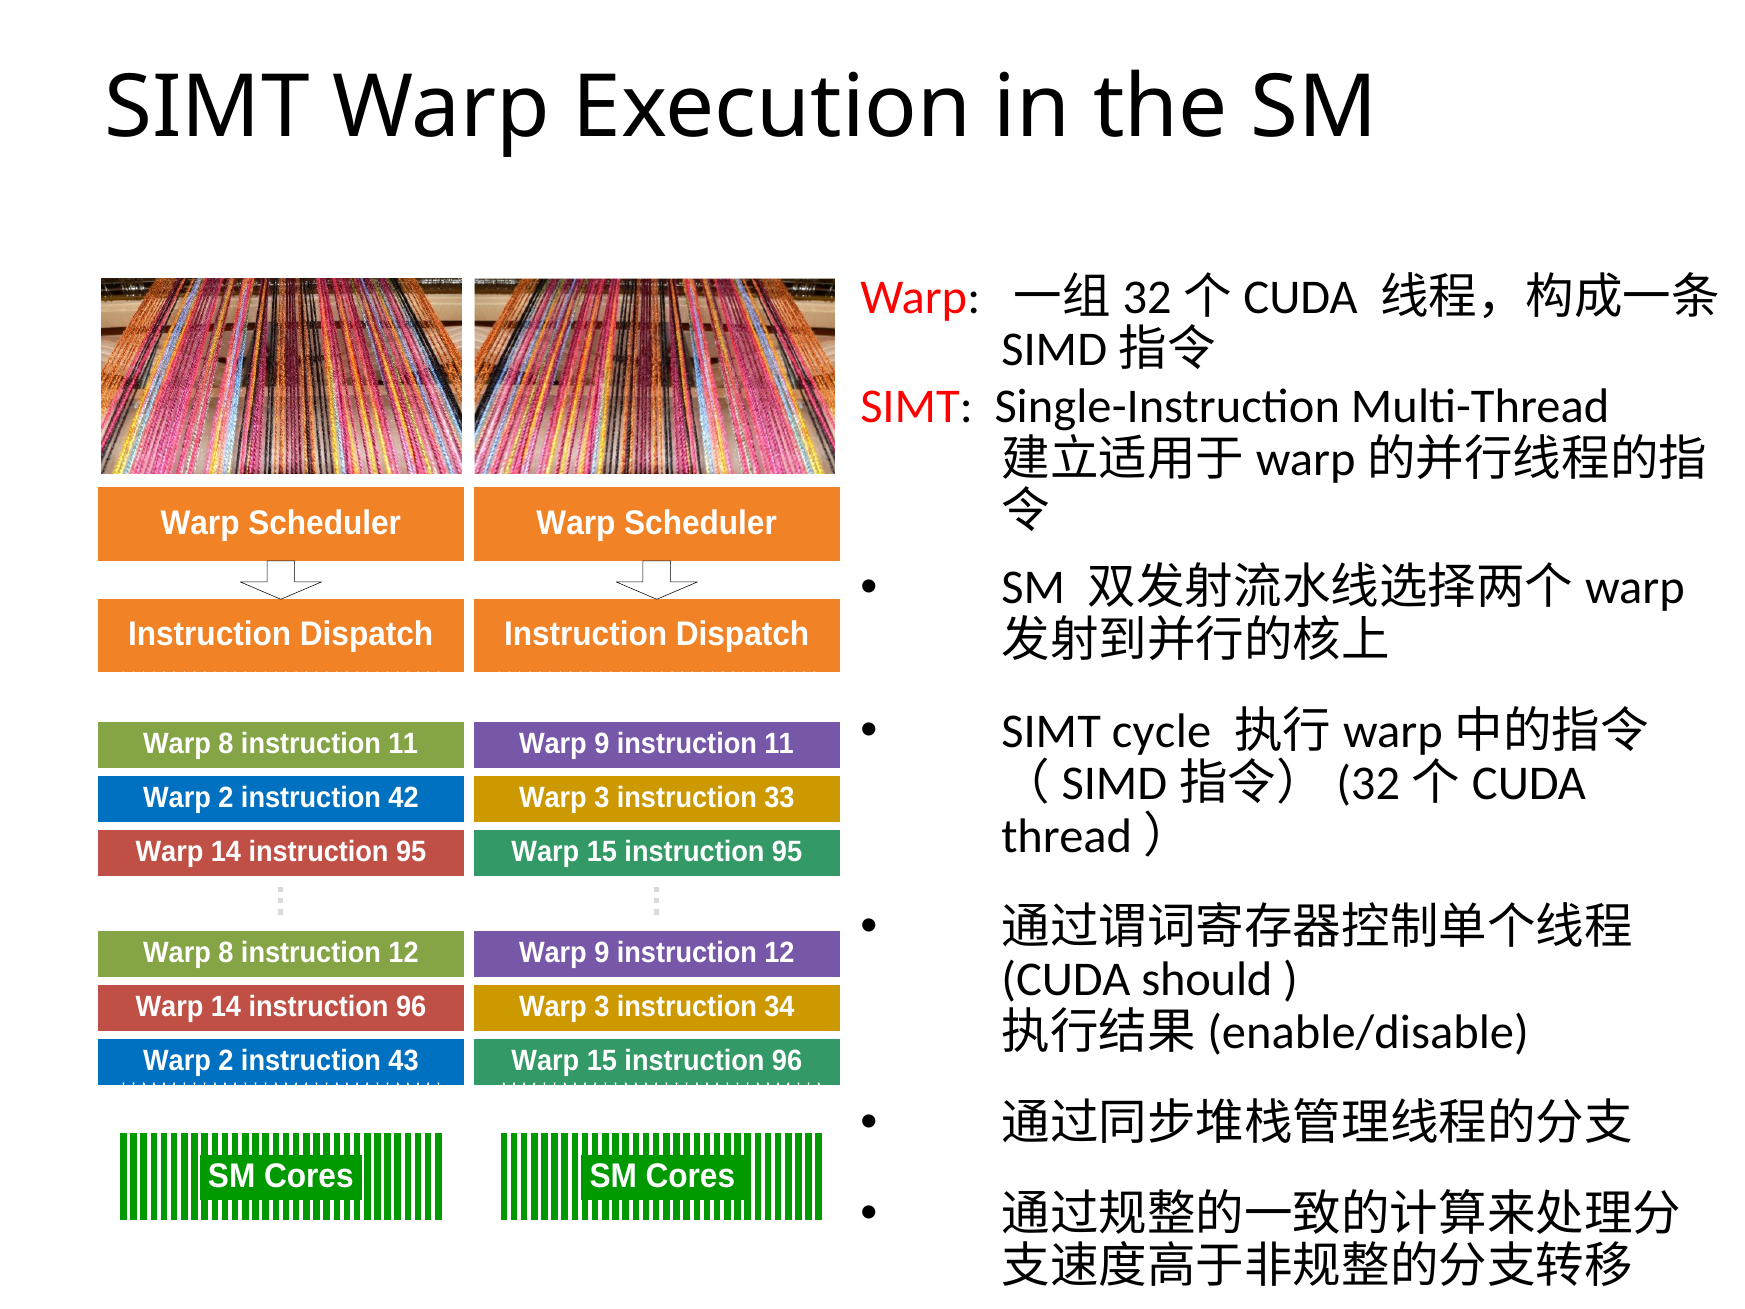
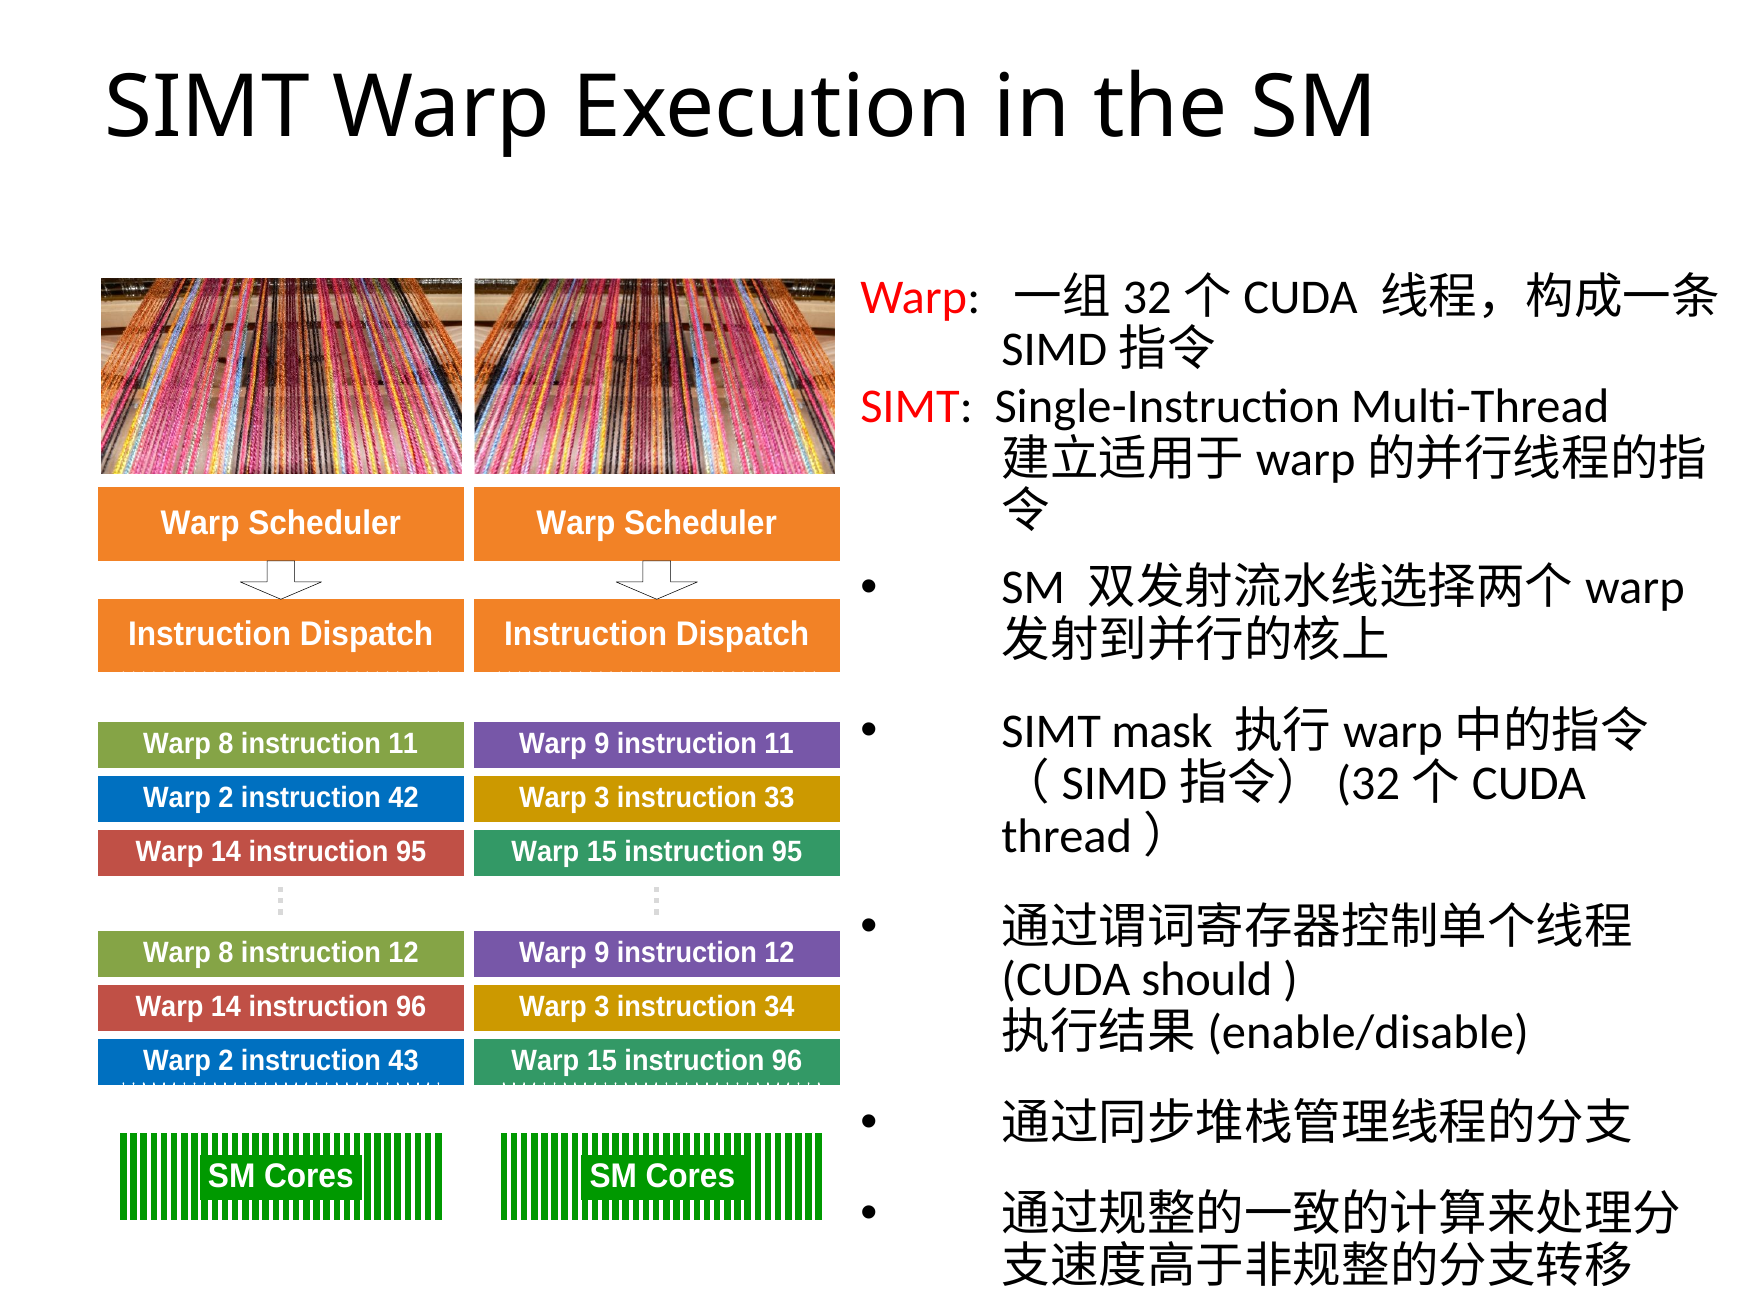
cycle: cycle -> mask
